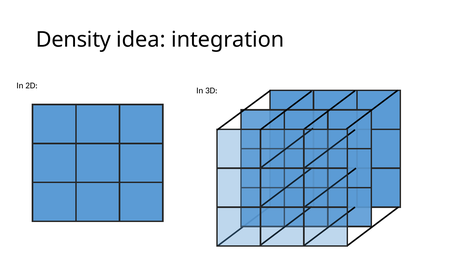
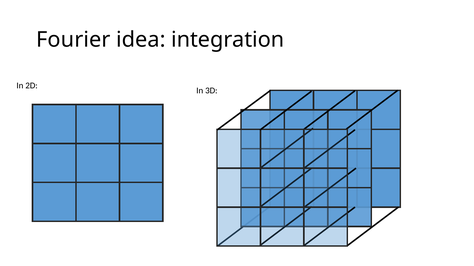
Density: Density -> Fourier
